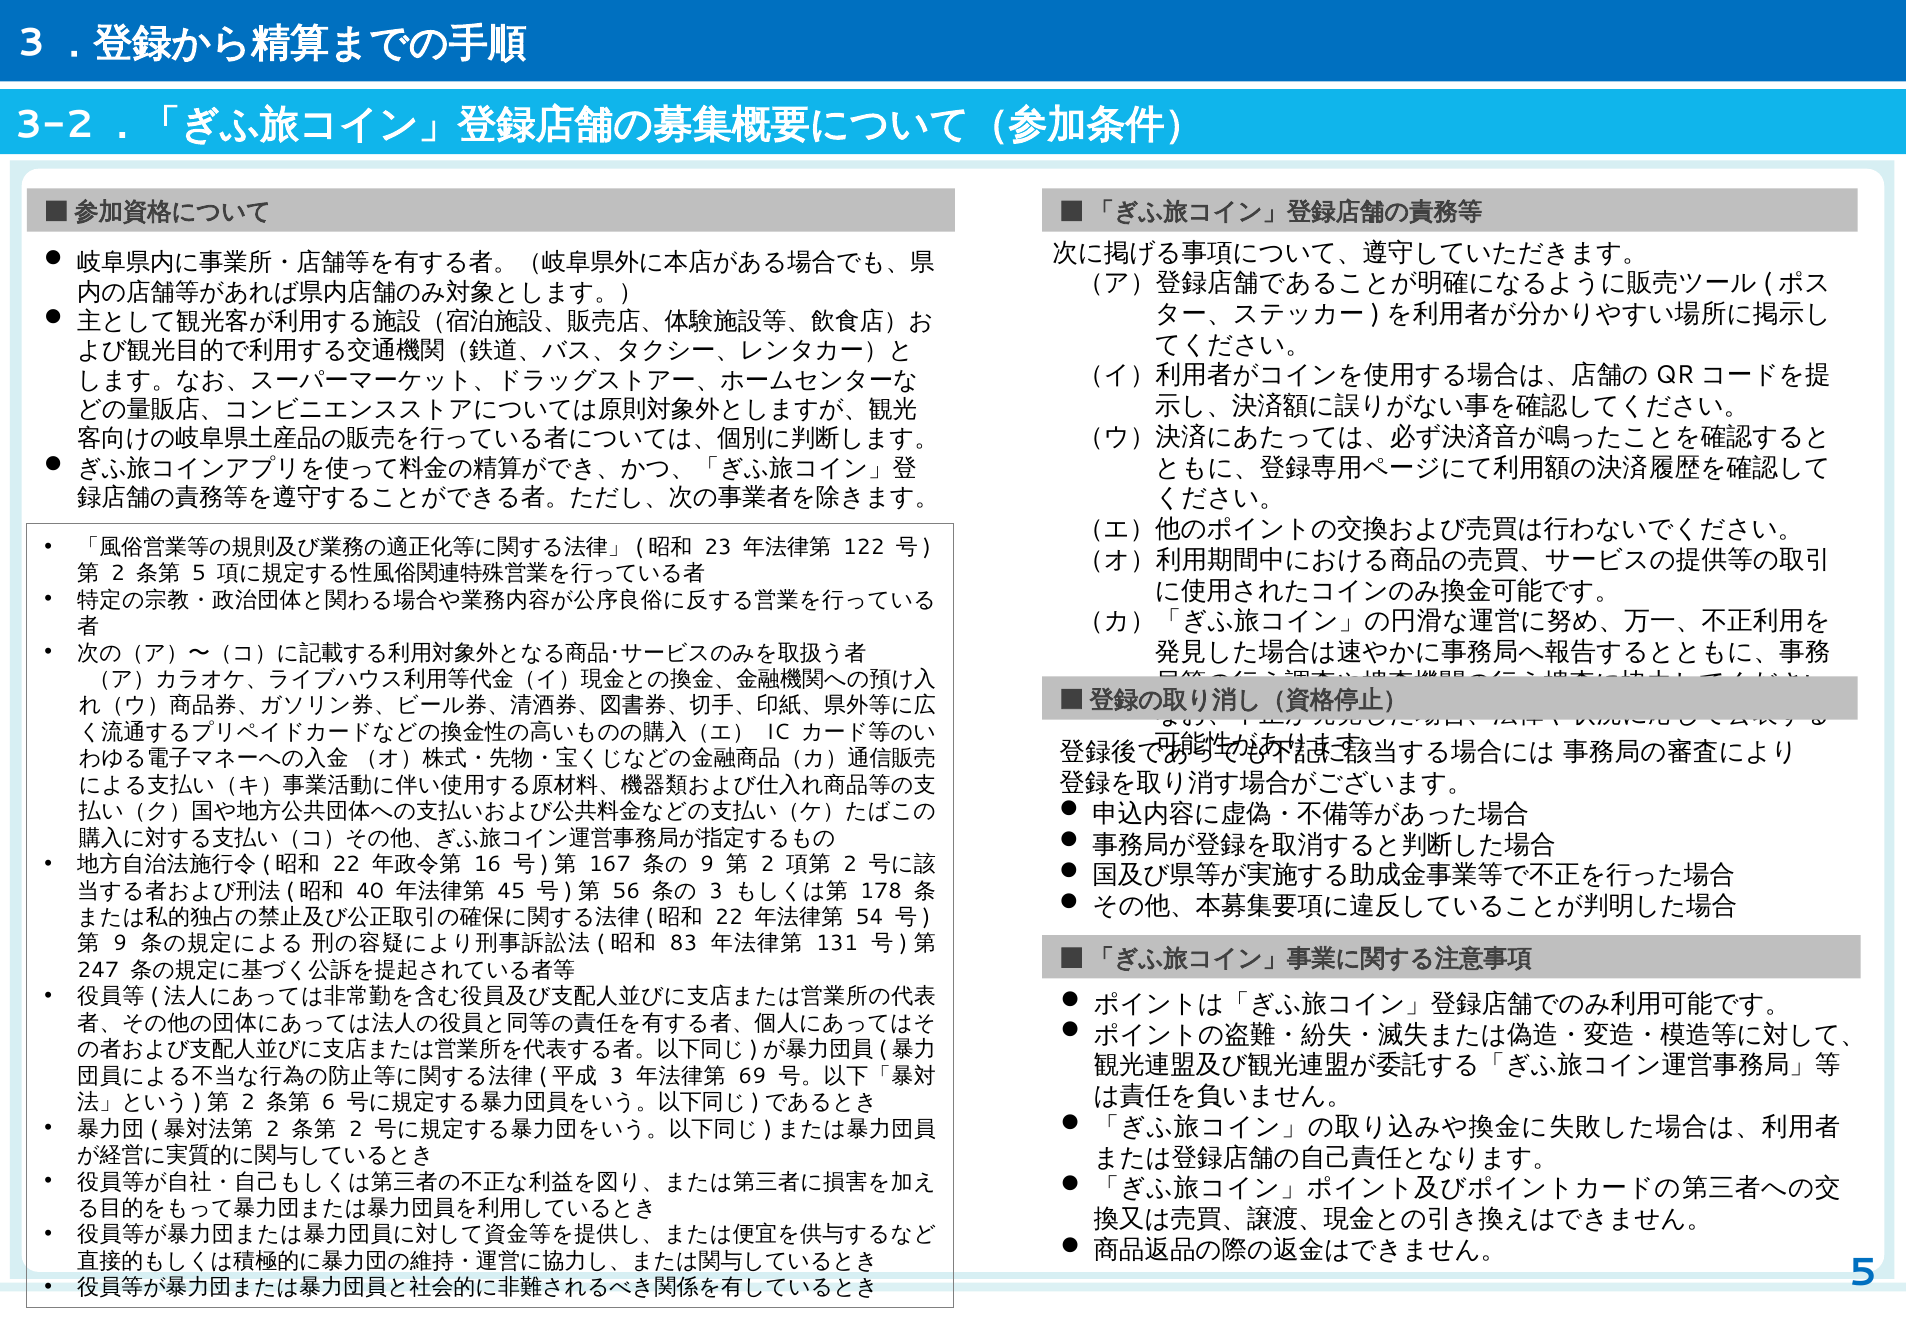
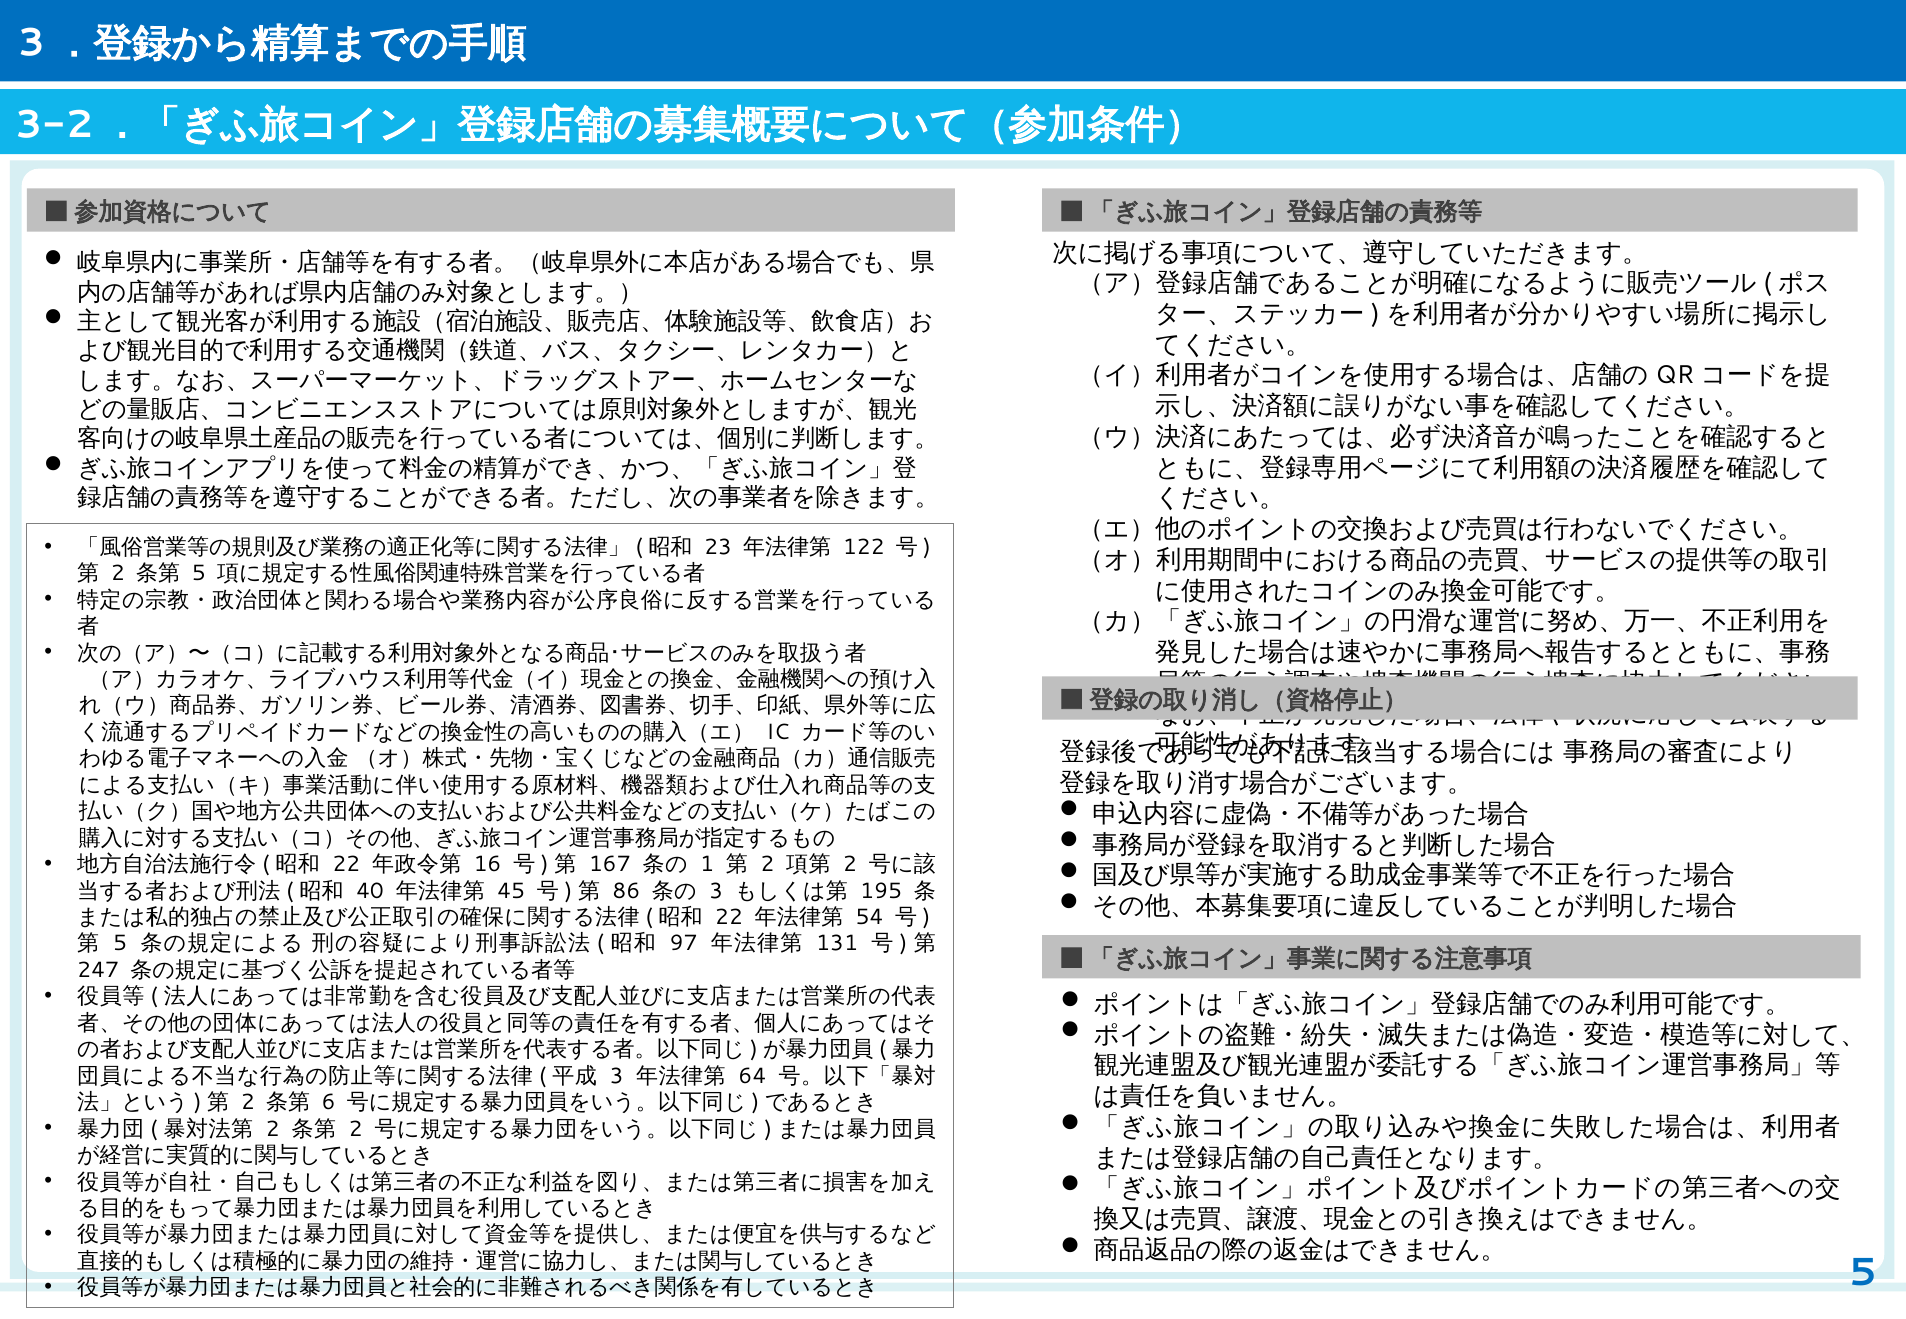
9 at (707, 865): 9 -> 1
56: 56 -> 86
178: 178 -> 195
9 at (120, 944): 9 -> 5
83: 83 -> 97
69: 69 -> 64
